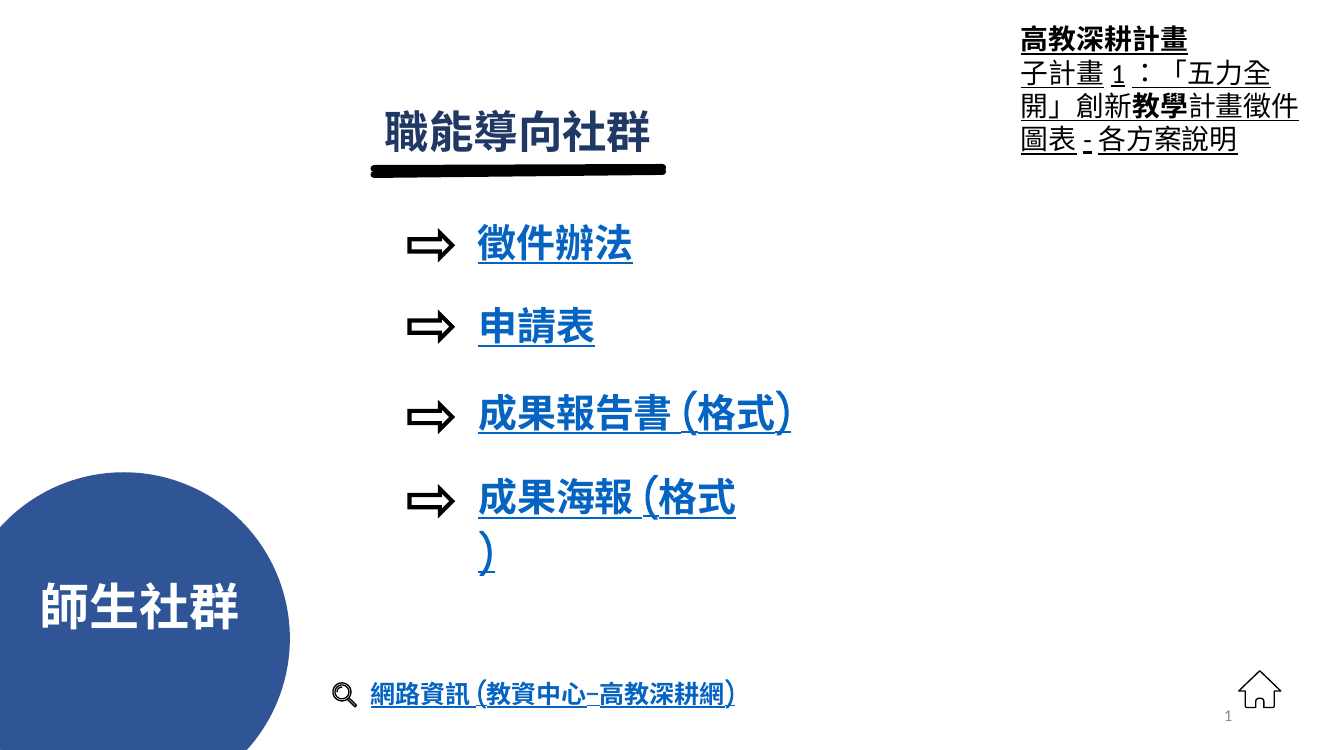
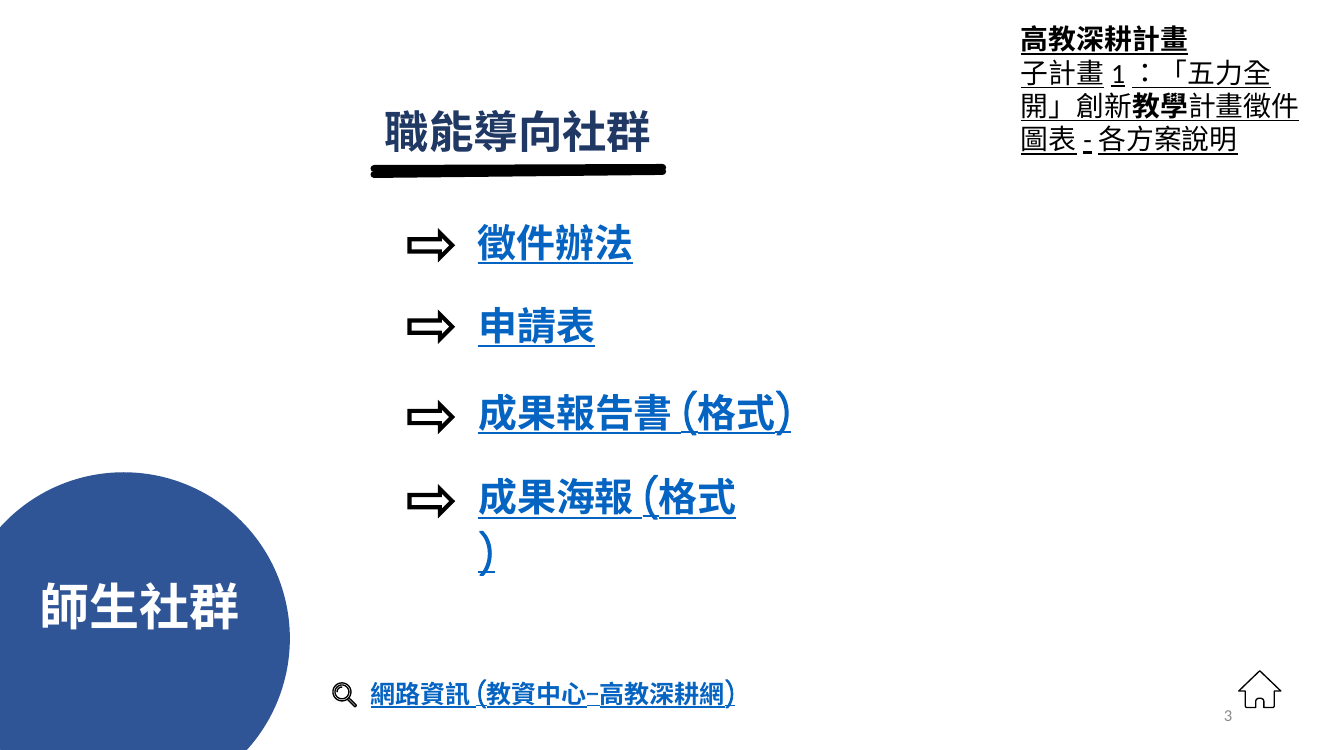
1: 1 -> 3
